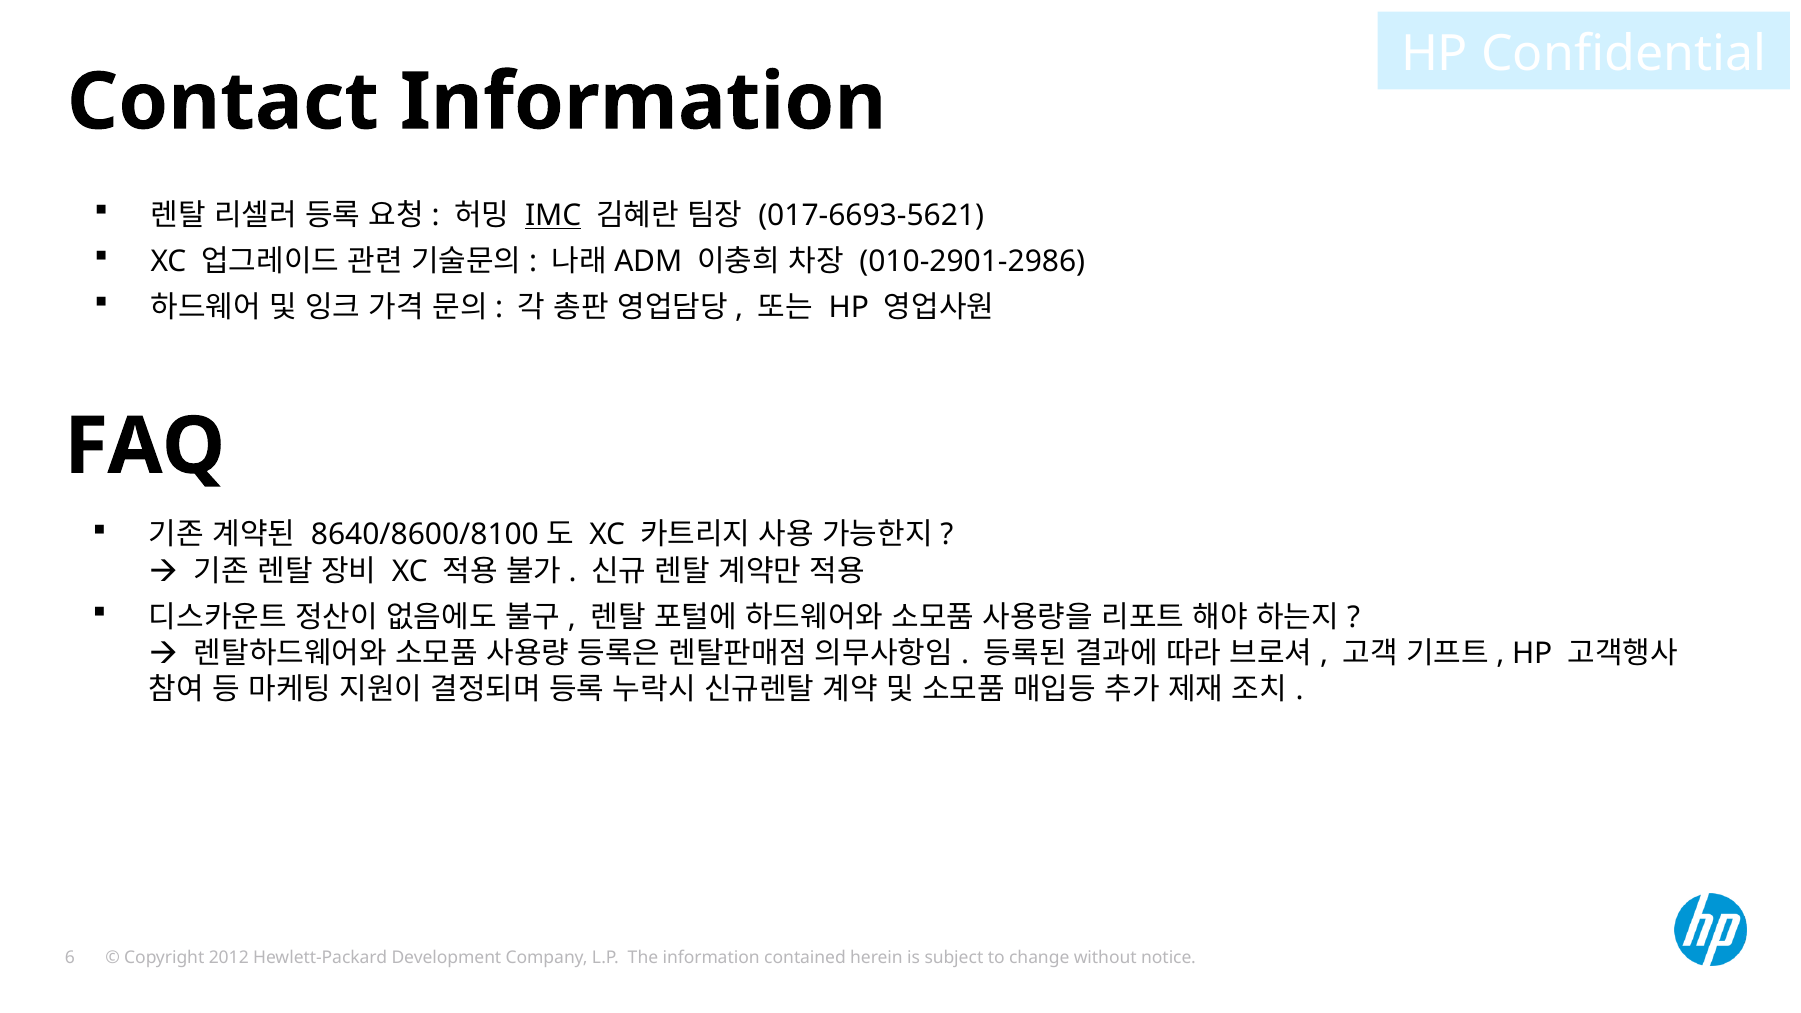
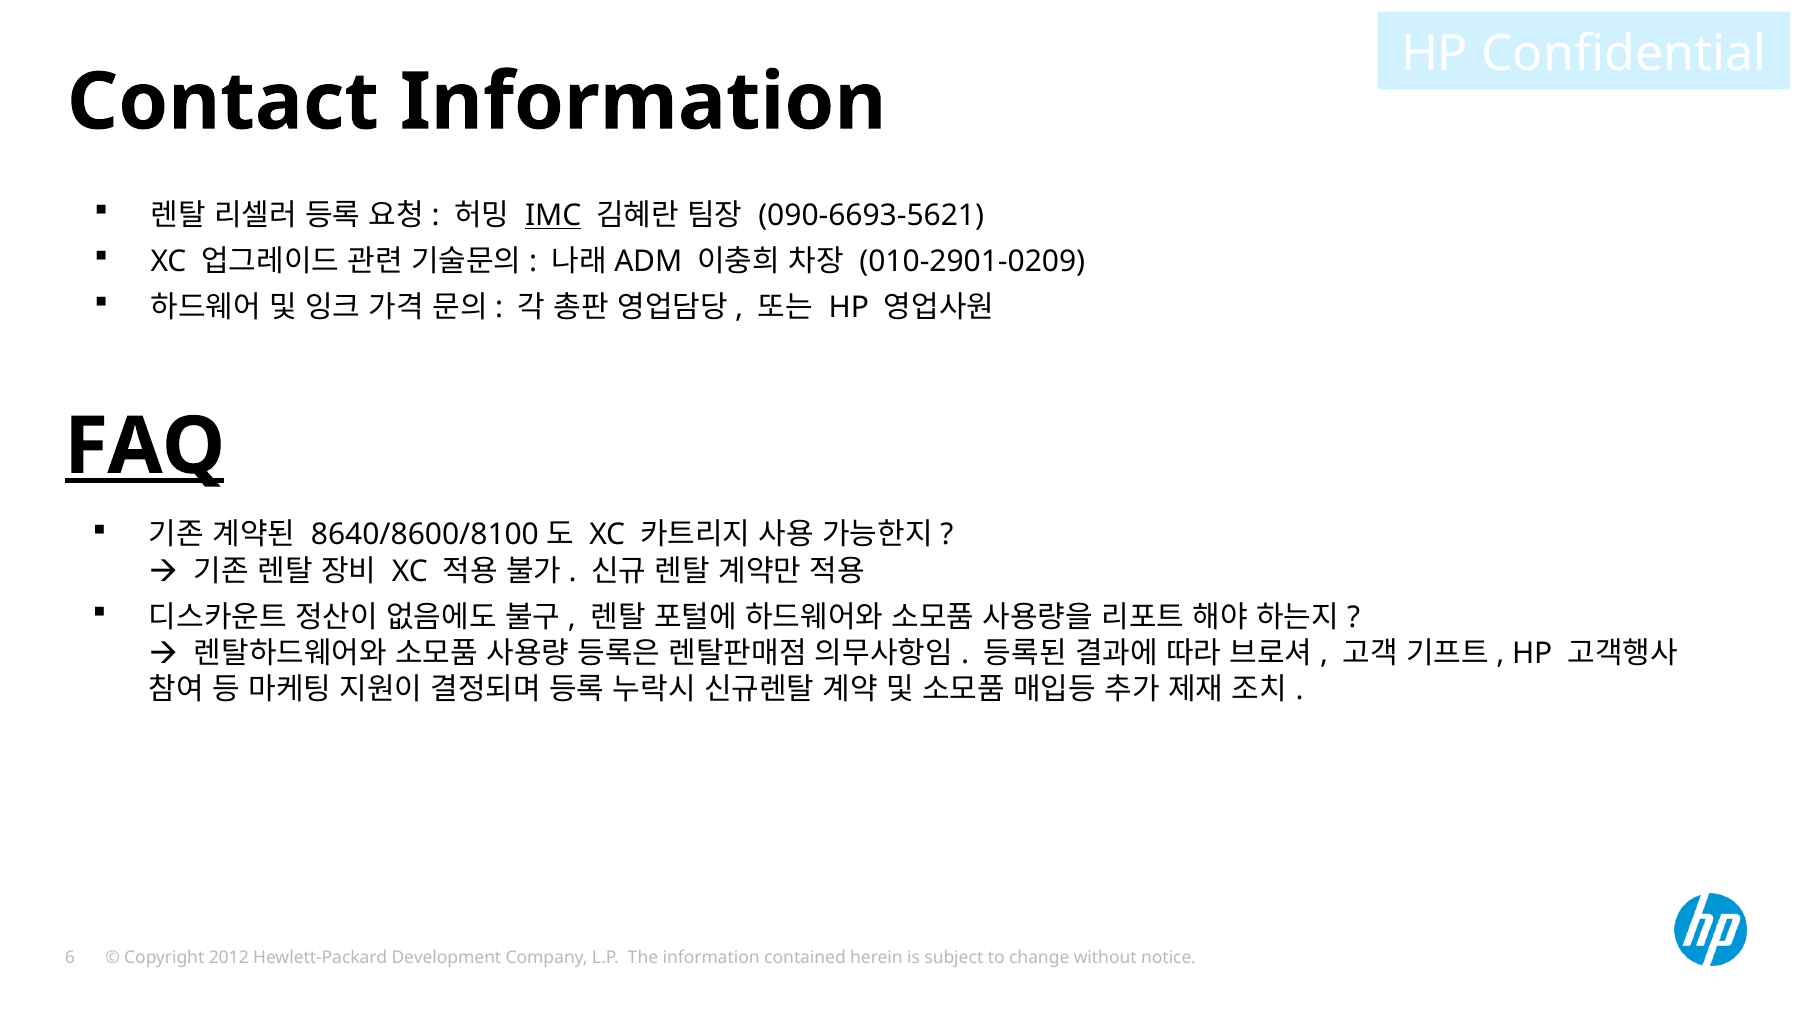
017-6693-5621: 017-6693-5621 -> 090-6693-5621
010-2901-2986: 010-2901-2986 -> 010-2901-0209
FAQ underline: none -> present
